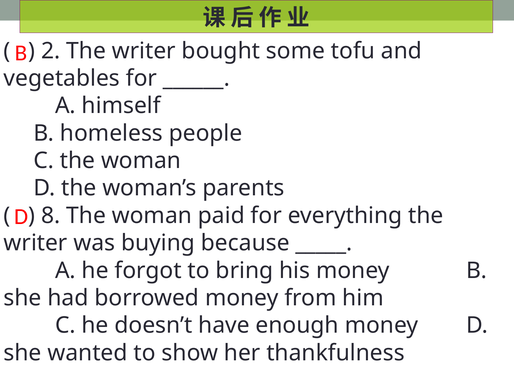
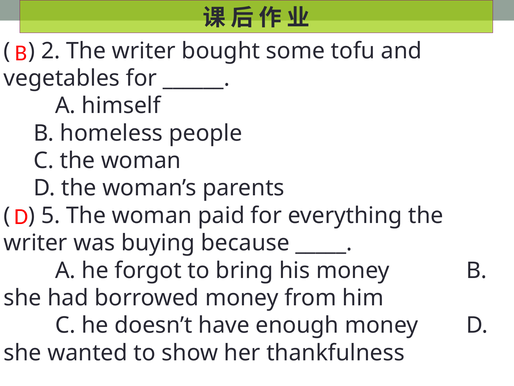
8: 8 -> 5
